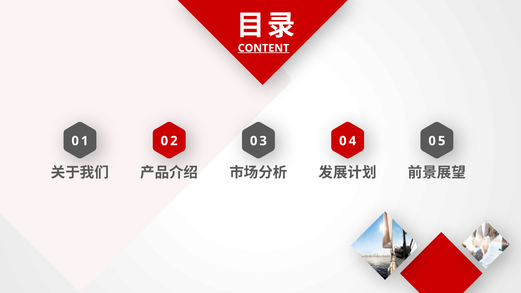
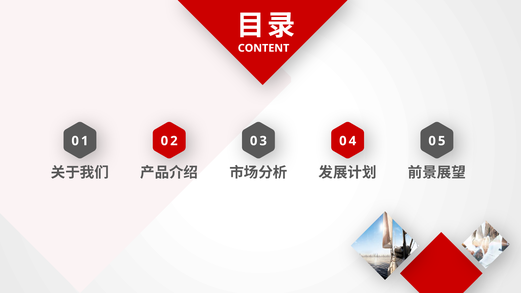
CONTENT underline: present -> none
